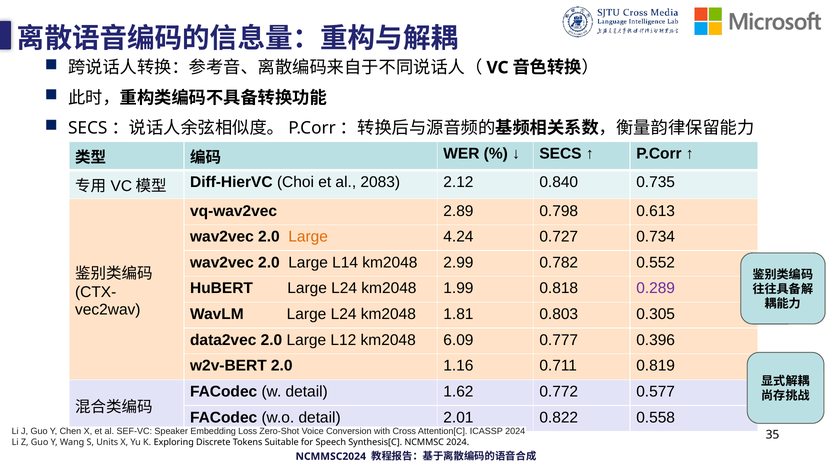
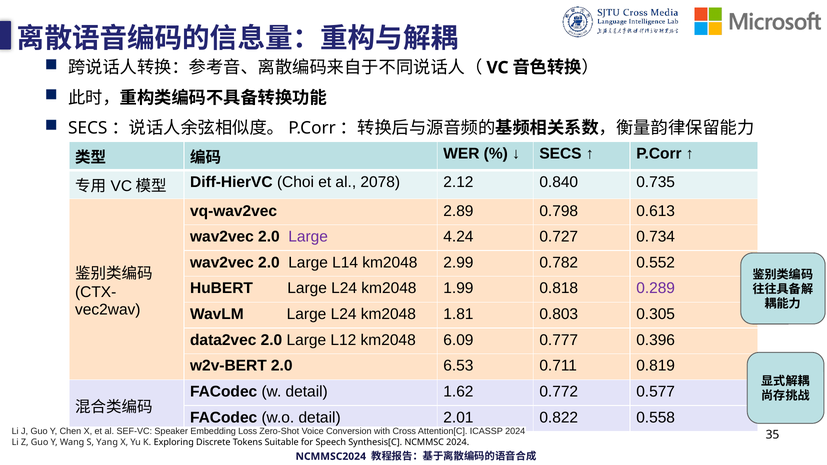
2083: 2083 -> 2078
Large at (308, 237) colour: orange -> purple
1.16: 1.16 -> 6.53
Units: Units -> Yang
